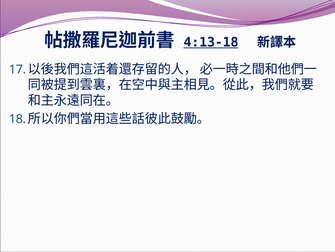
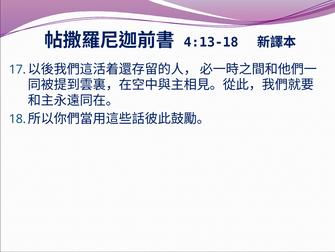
4:13-18 underline: present -> none
